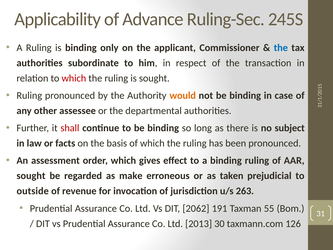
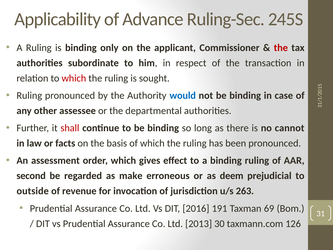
the at (281, 48) colour: blue -> red
would colour: orange -> blue
subject: subject -> cannot
sought at (31, 176): sought -> second
taken: taken -> deem
2062: 2062 -> 2016
55: 55 -> 69
